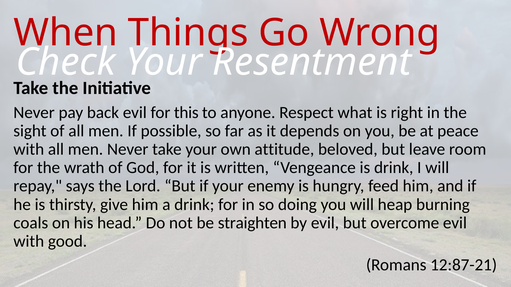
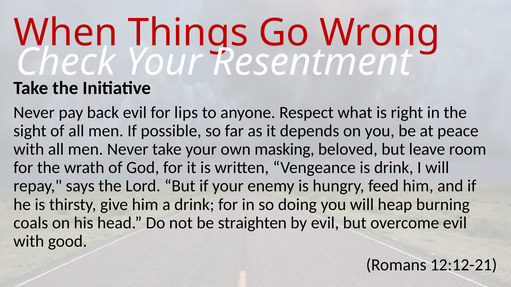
this: this -> lips
attitude: attitude -> masking
12:87-21: 12:87-21 -> 12:12-21
